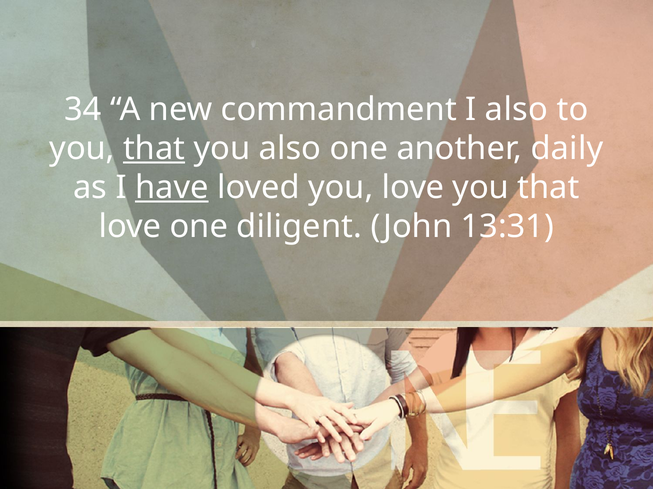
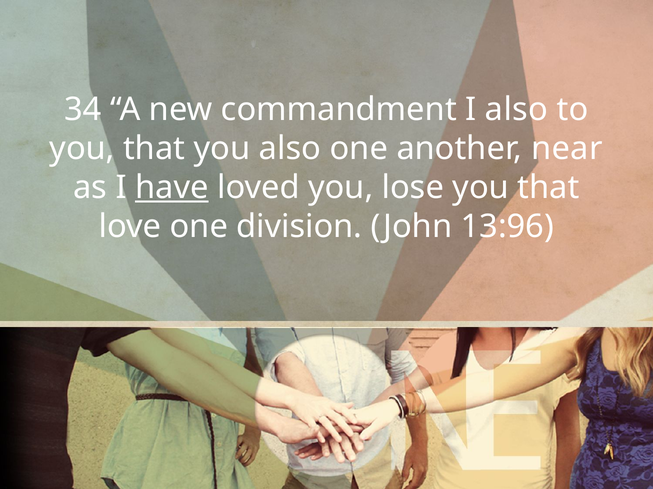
that at (154, 149) underline: present -> none
daily: daily -> near
you love: love -> lose
diligent: diligent -> division
13:31: 13:31 -> 13:96
